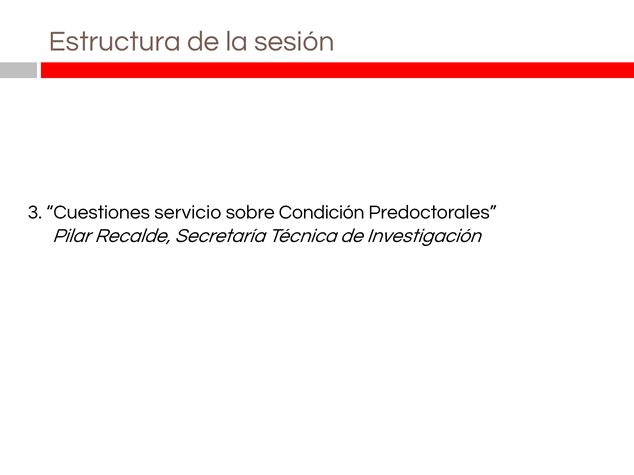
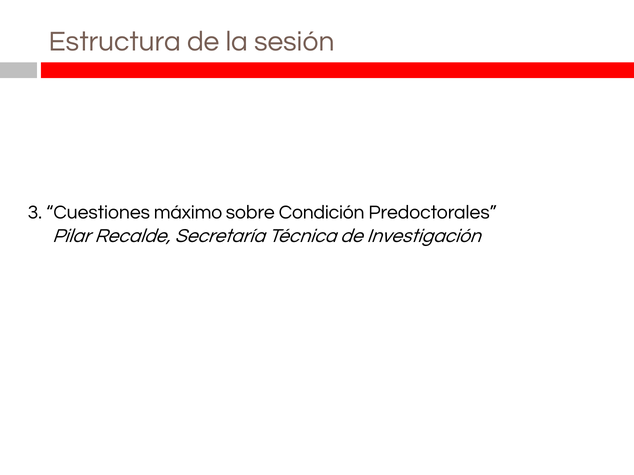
servicio: servicio -> máximo
